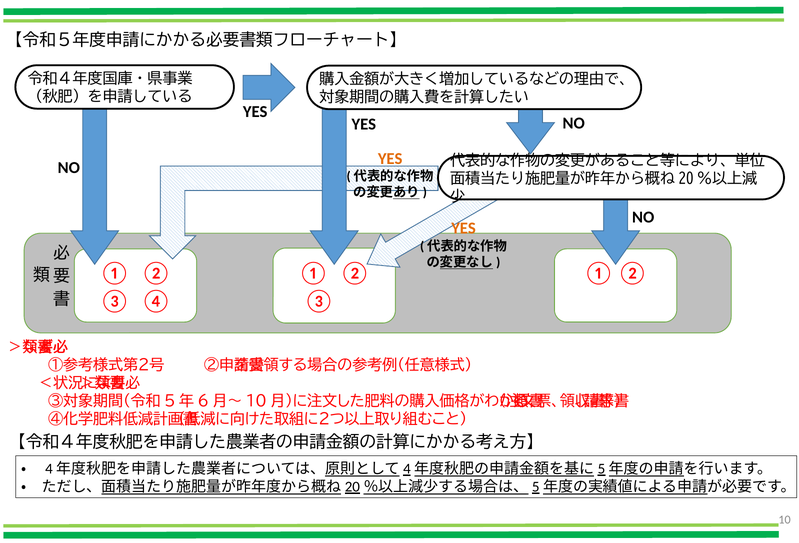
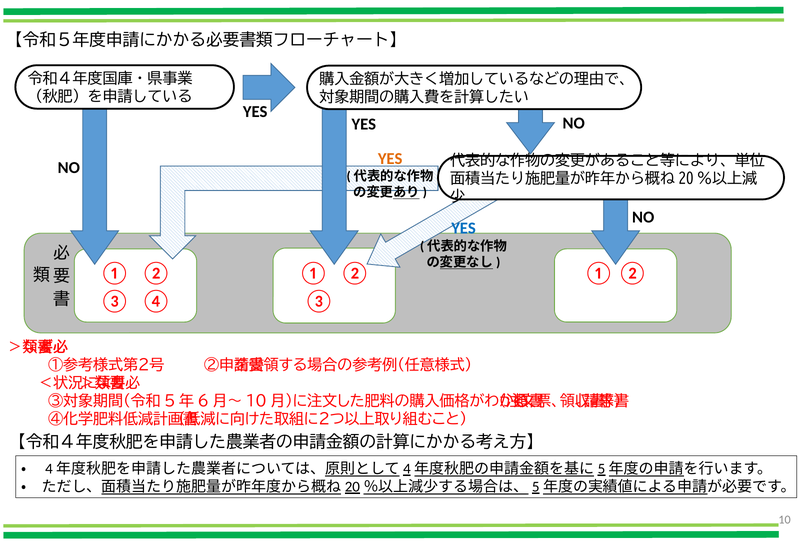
YES at (464, 228) colour: orange -> blue
